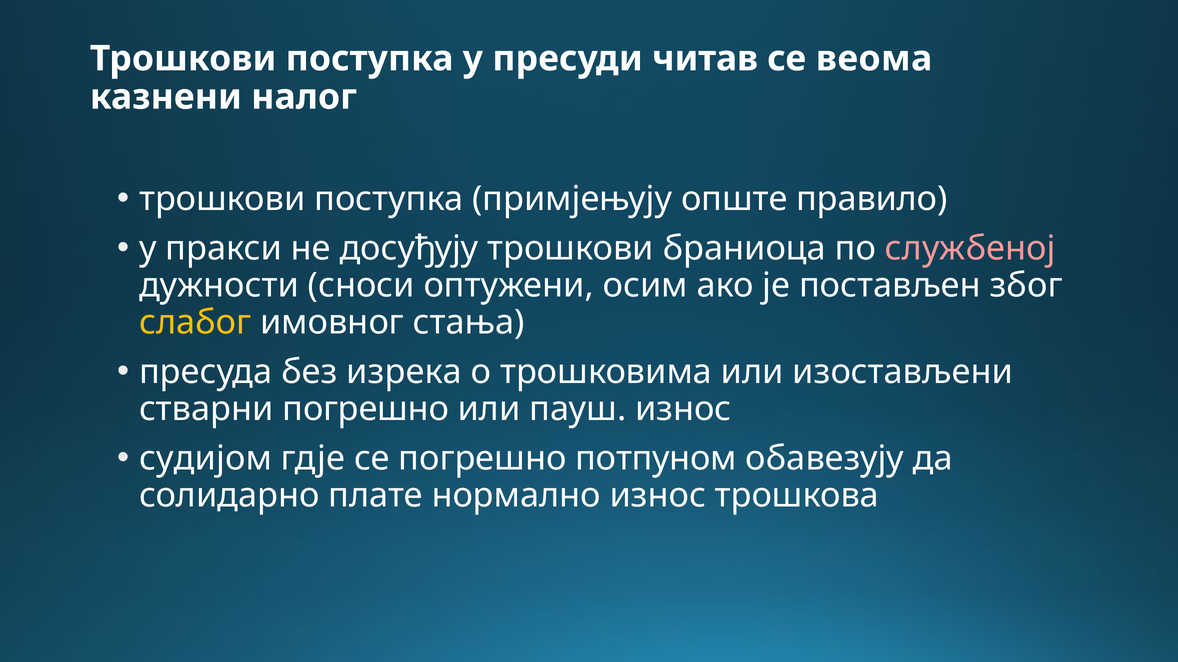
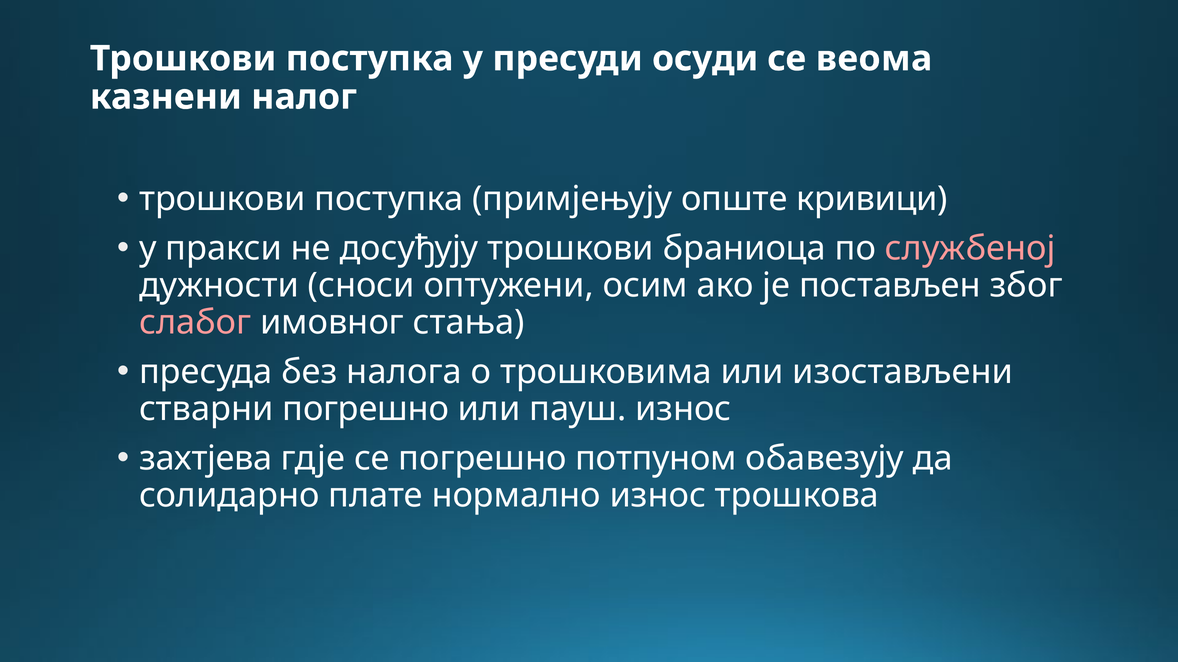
читав: читав -> осуди
правило: правило -> кривици
слабог colour: yellow -> pink
изрека: изрека -> налога
судијом: судијом -> захтјева
